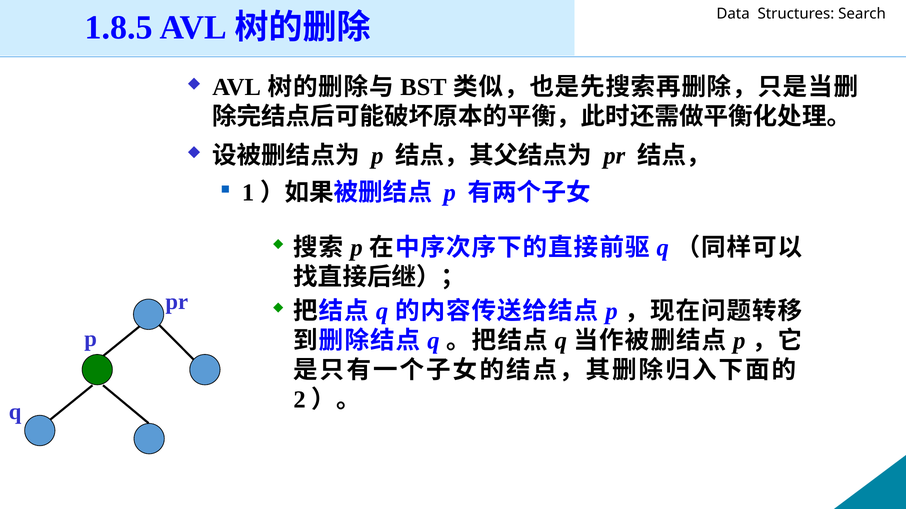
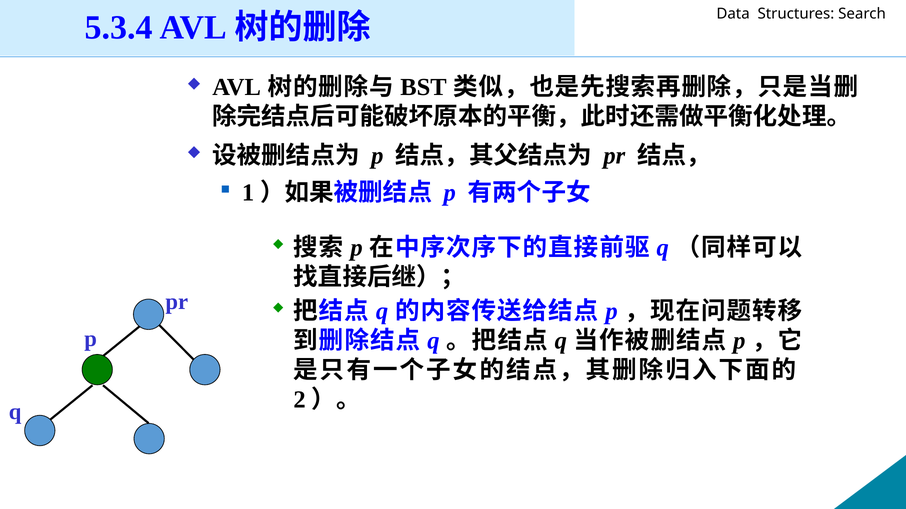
1.8.5: 1.8.5 -> 5.3.4
